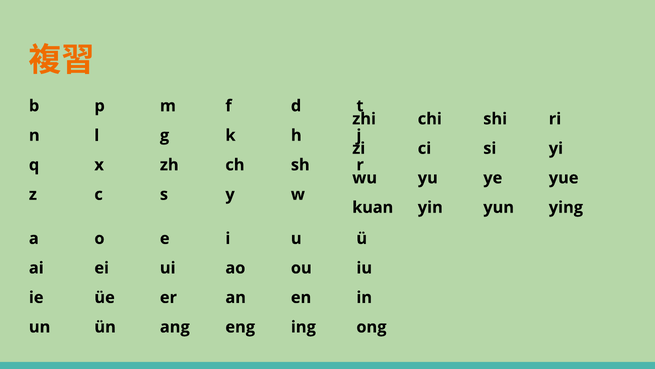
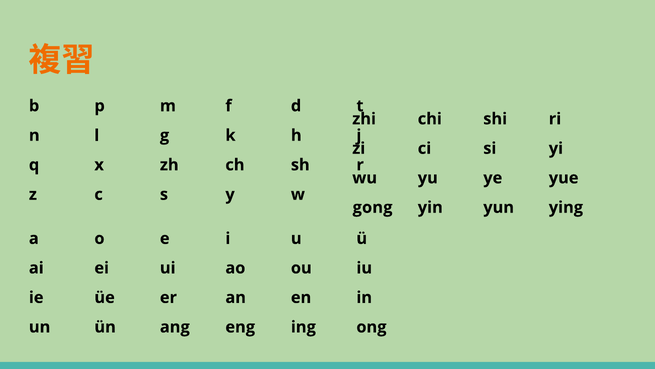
kuan: kuan -> gong
